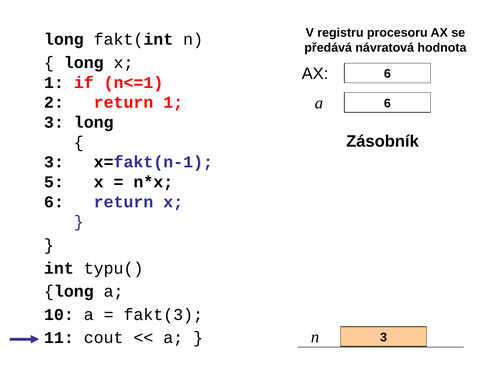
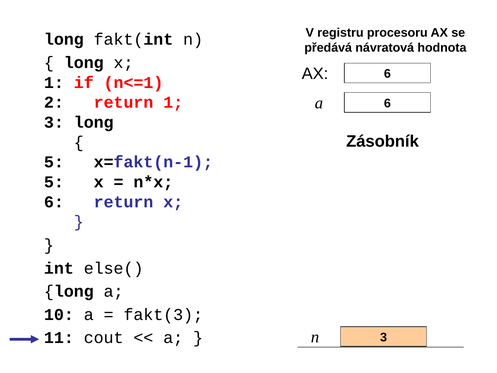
3 at (54, 162): 3 -> 5
typu(: typu( -> else(
